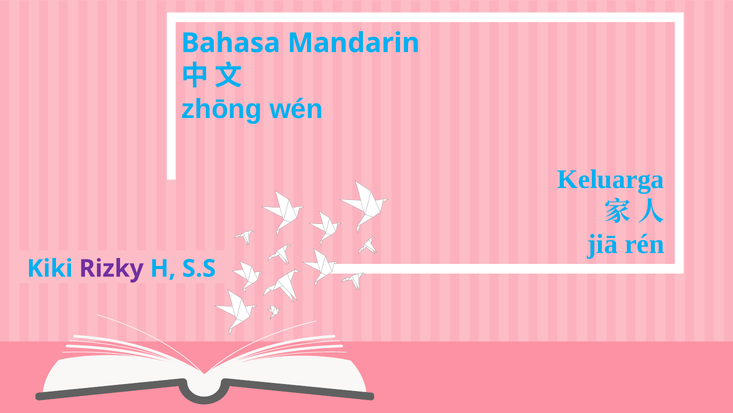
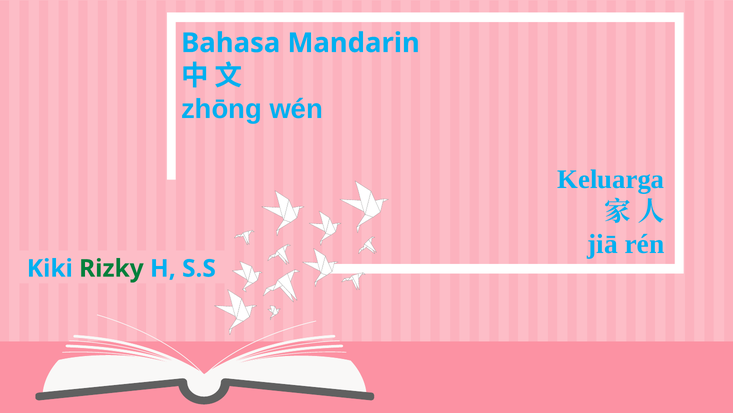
Rizky colour: purple -> green
